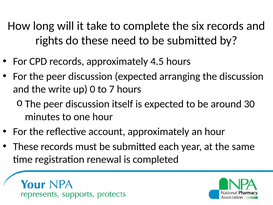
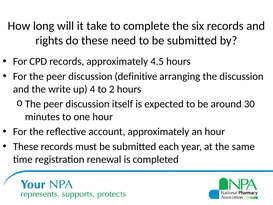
discussion expected: expected -> definitive
0: 0 -> 4
7: 7 -> 2
